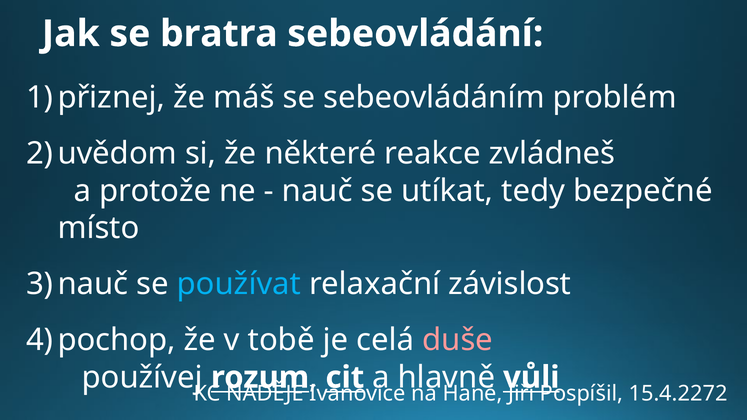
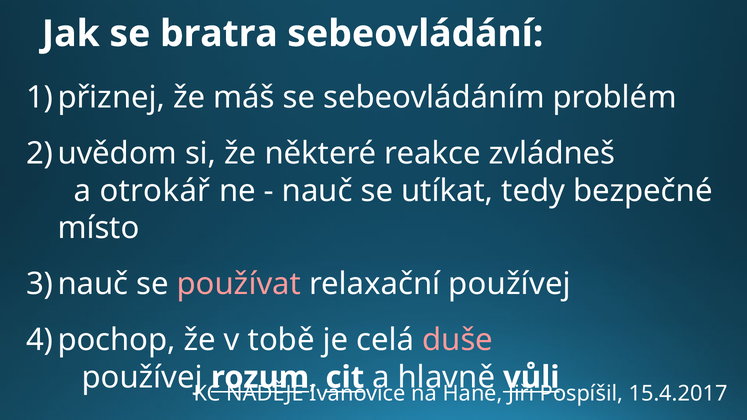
protože: protože -> otrokář
používat colour: light blue -> pink
relaxační závislost: závislost -> používej
15.4.2272: 15.4.2272 -> 15.4.2017
